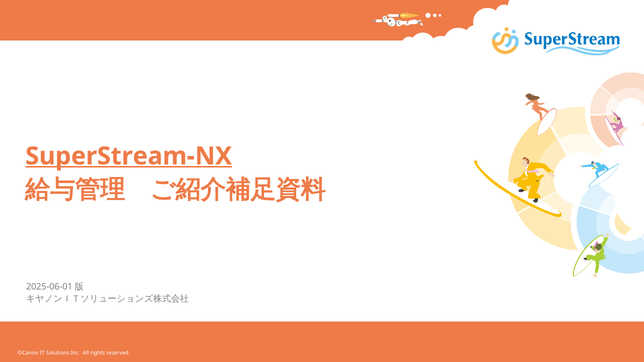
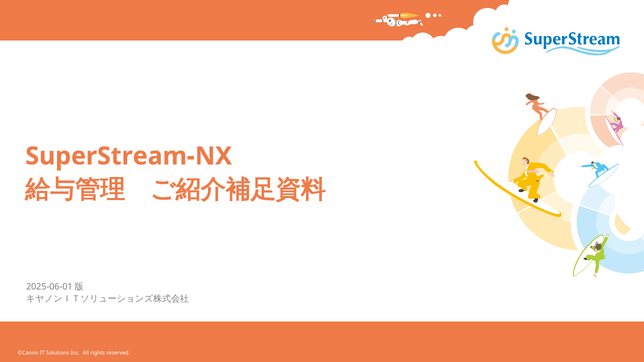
SuperStream-NX underline: present -> none
